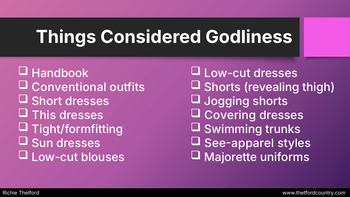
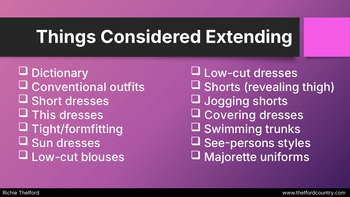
Godliness: Godliness -> Extending
Handbook: Handbook -> Dictionary
See-apparel: See-apparel -> See-persons
